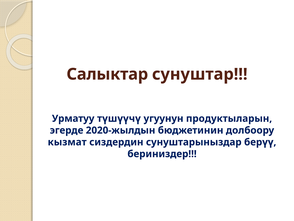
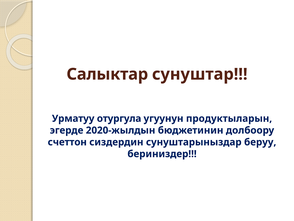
түшүүчү: түшүүчү -> отургула
кызмат: кызмат -> счеттон
берүү: берүү -> беруу
